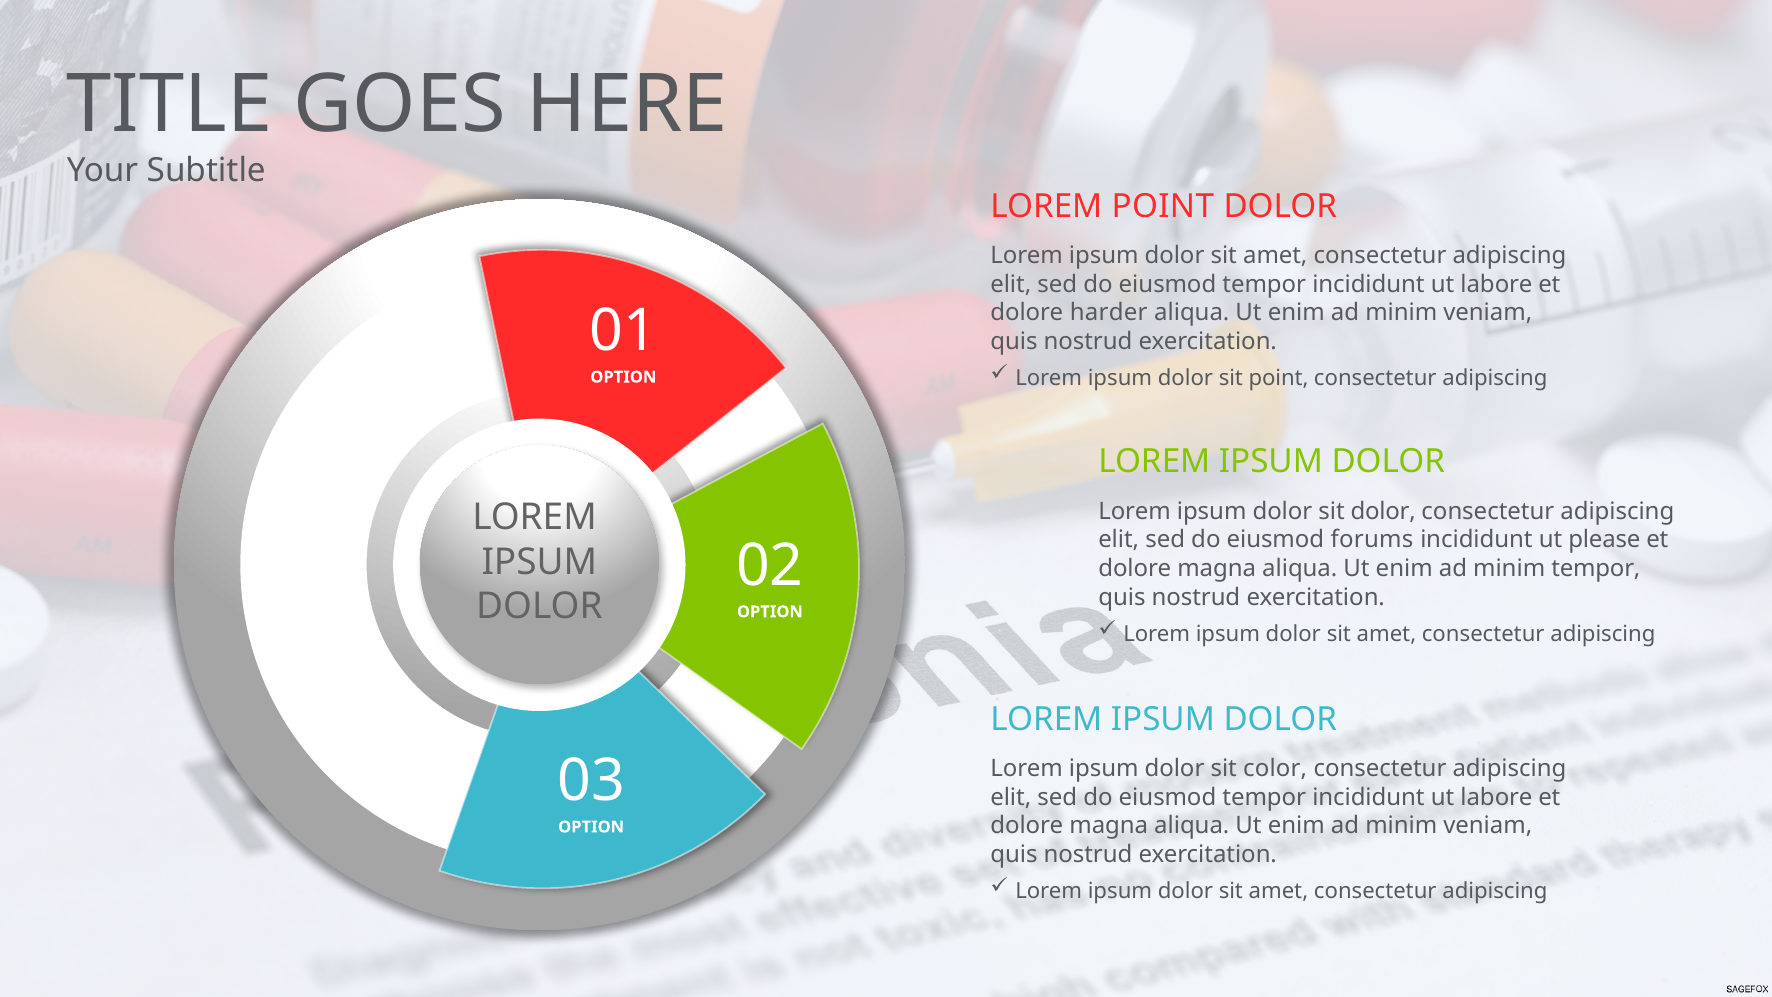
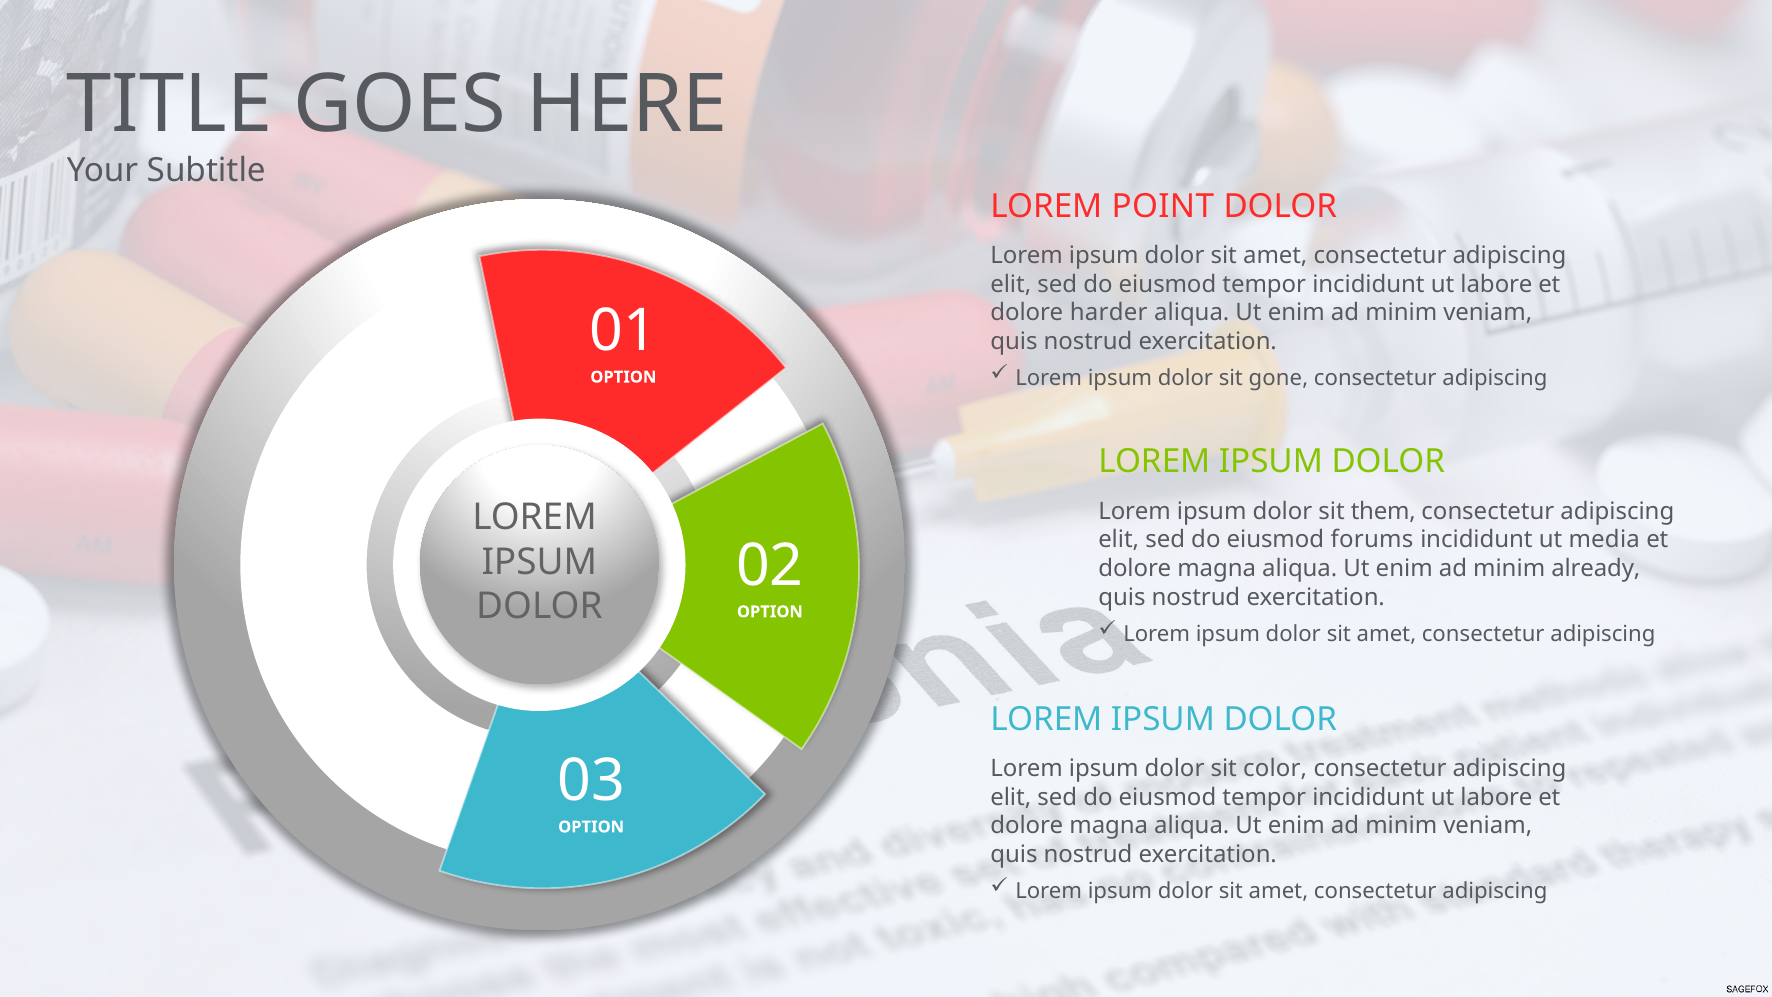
sit point: point -> gone
sit dolor: dolor -> them
please: please -> media
minim tempor: tempor -> already
